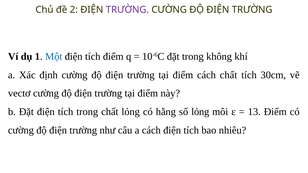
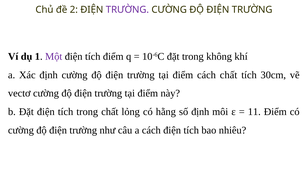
Một colour: blue -> purple
số lỏng: lỏng -> định
13: 13 -> 11
